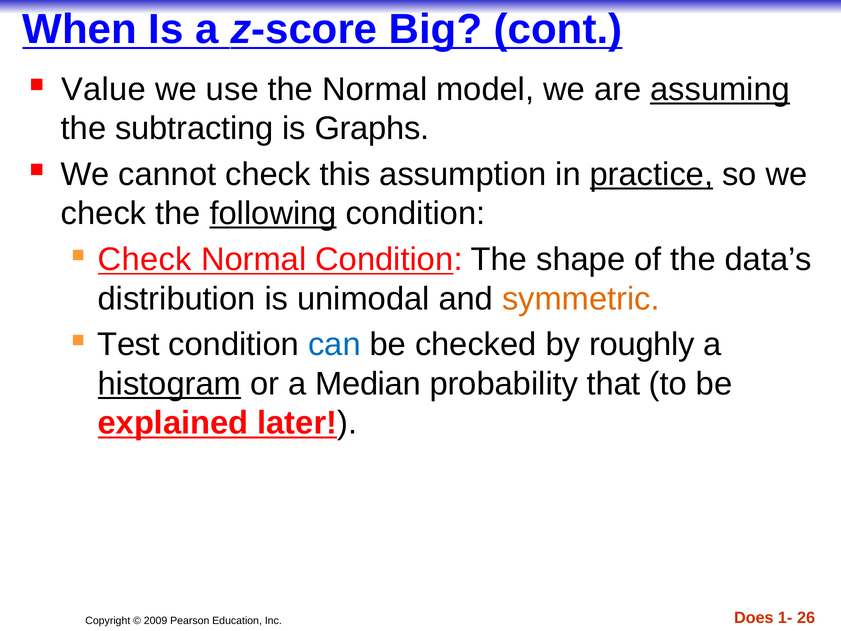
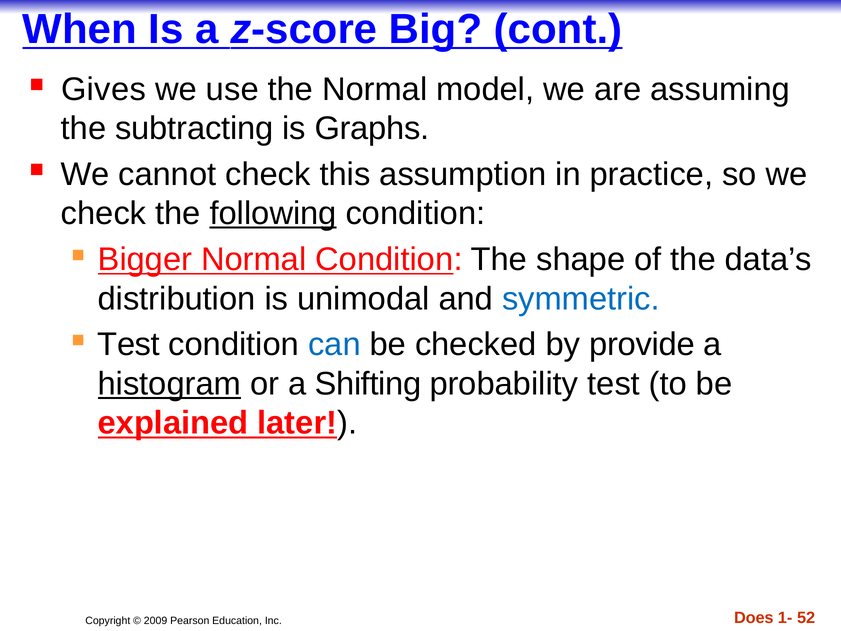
Value: Value -> Gives
assuming underline: present -> none
practice underline: present -> none
Check at (145, 259): Check -> Bigger
symmetric colour: orange -> blue
roughly: roughly -> provide
Median: Median -> Shifting
probability that: that -> test
26: 26 -> 52
